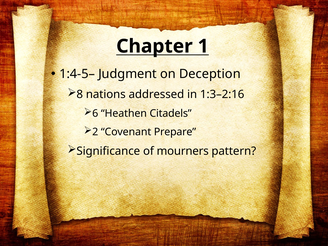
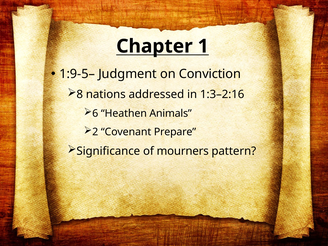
1:4-5–: 1:4-5– -> 1:9-5–
Deception: Deception -> Conviction
Citadels: Citadels -> Animals
